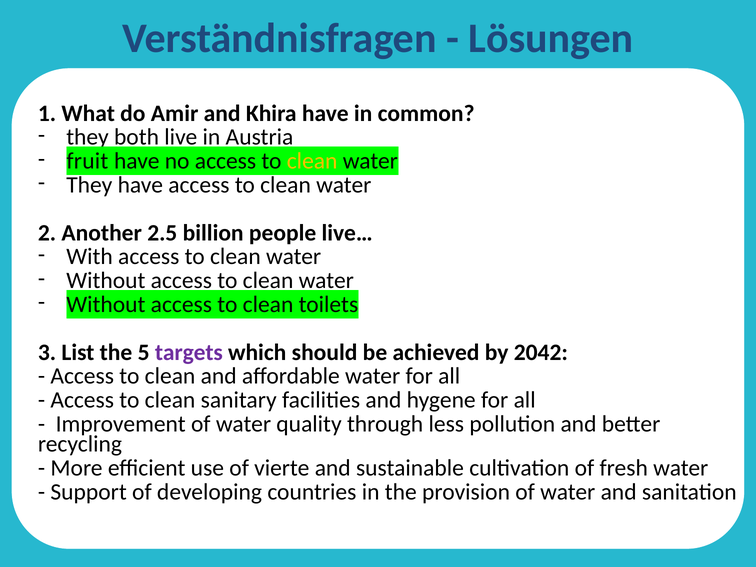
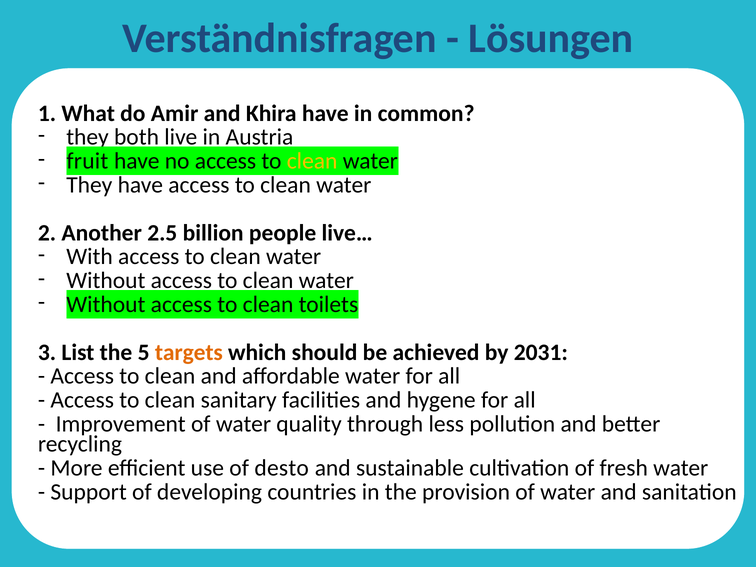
targets colour: purple -> orange
2042: 2042 -> 2031
vierte: vierte -> desto
